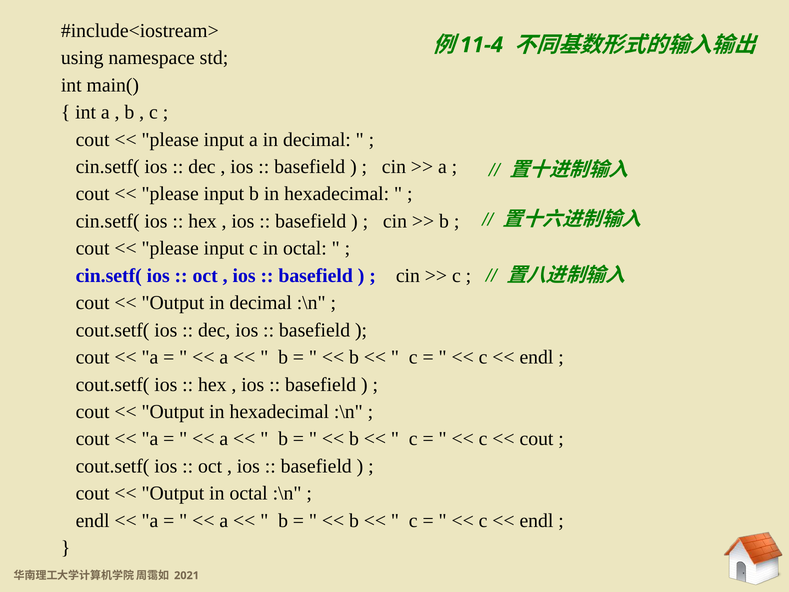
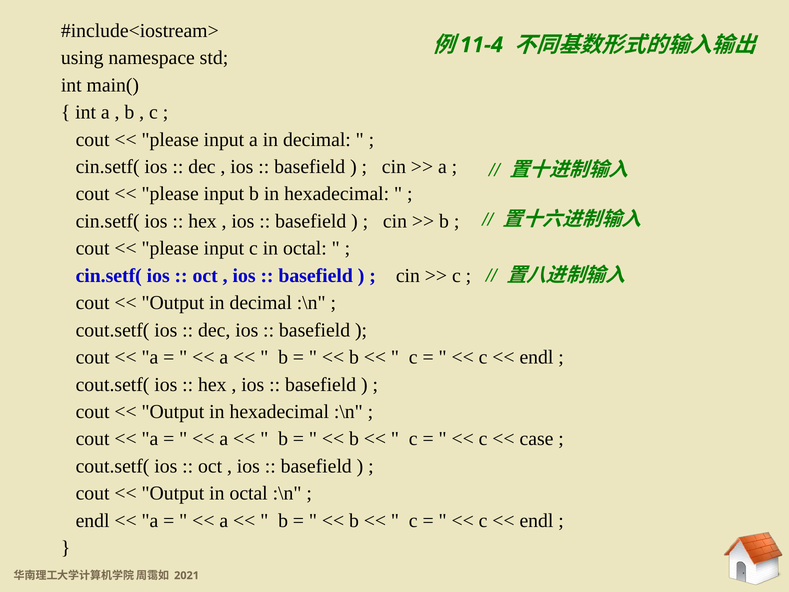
cout at (537, 439): cout -> case
